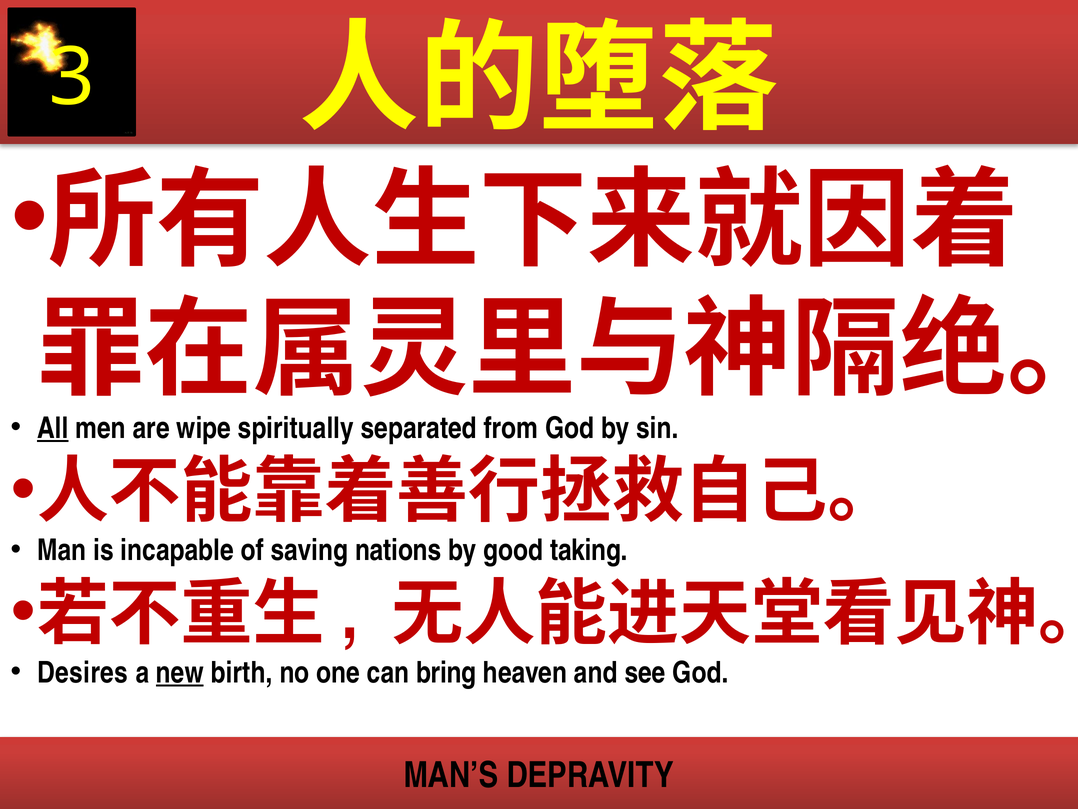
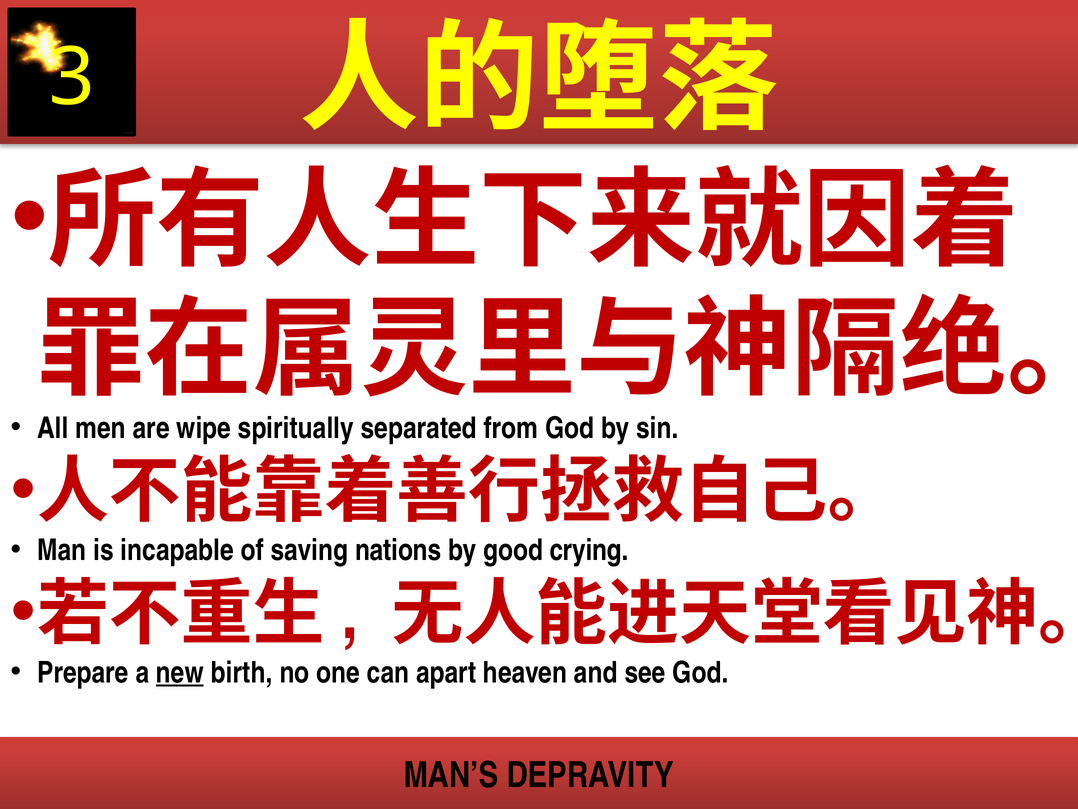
All underline: present -> none
taking: taking -> crying
Desires: Desires -> Prepare
bring: bring -> apart
